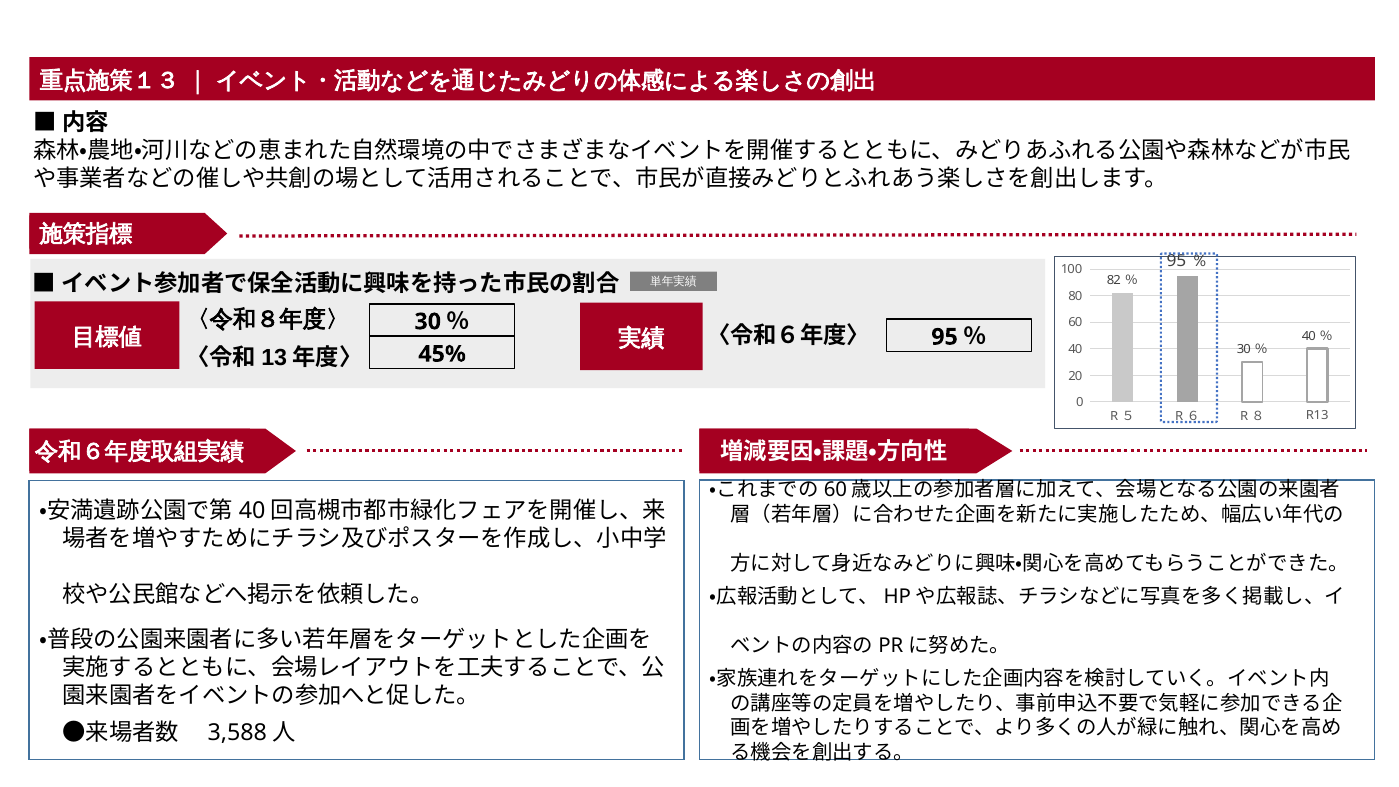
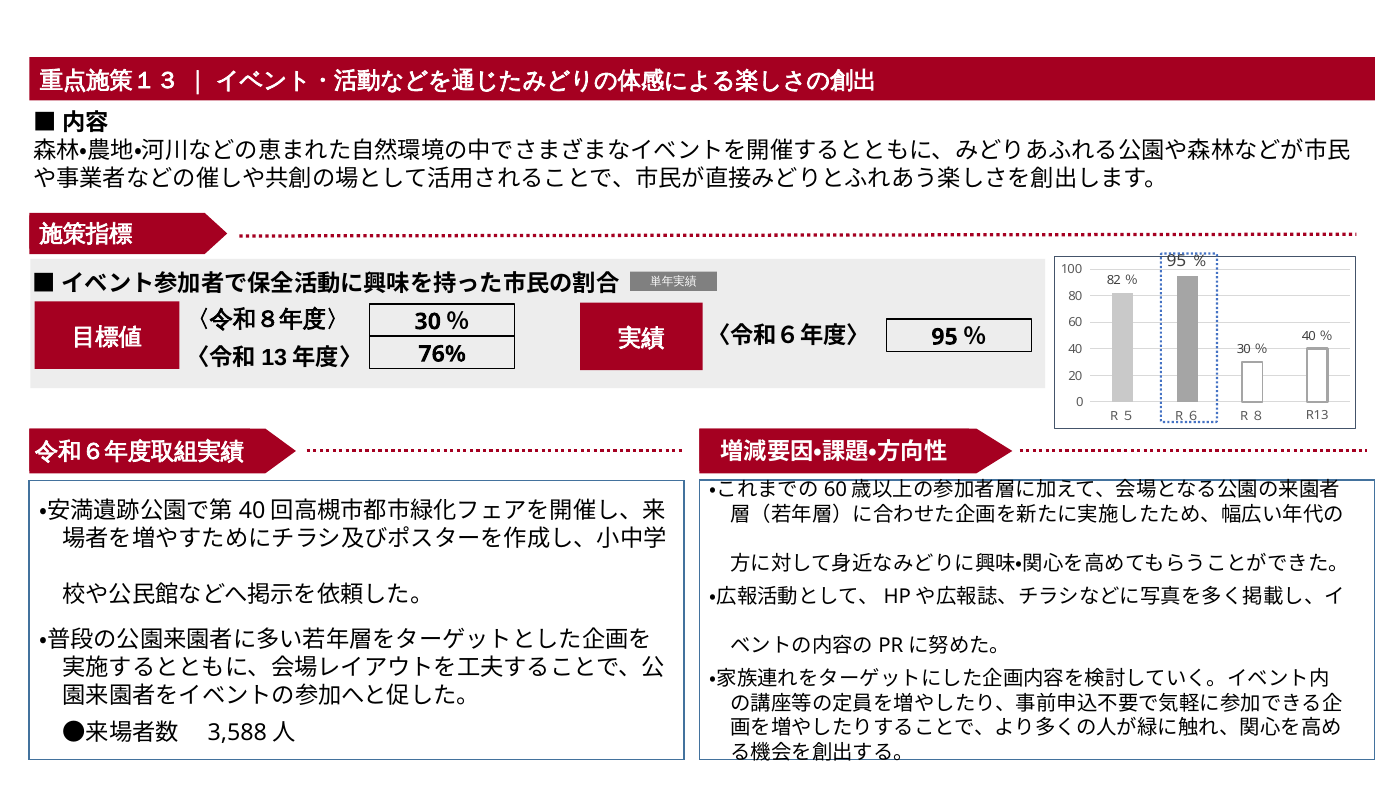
45%: 45% -> 76%
